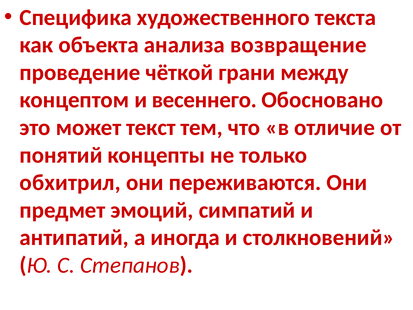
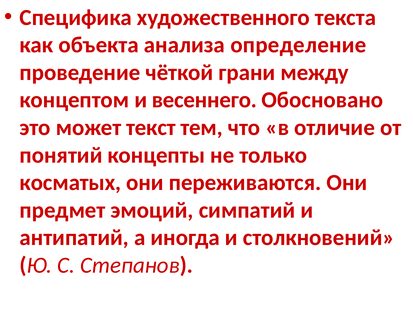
возвращение: возвращение -> определение
обхитрил: обхитрил -> косматых
